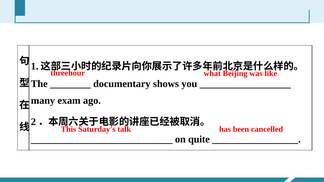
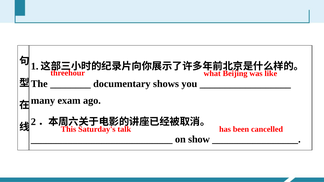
quite: quite -> show
